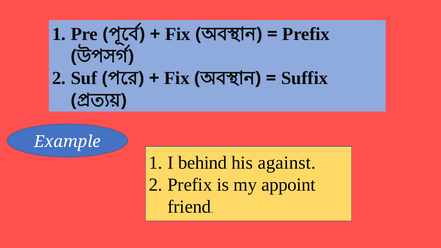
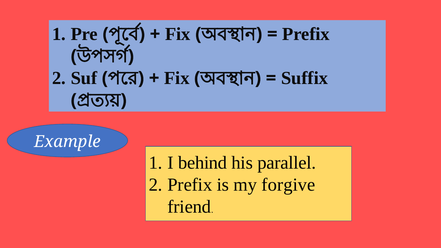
against: against -> parallel
appoint: appoint -> forgive
